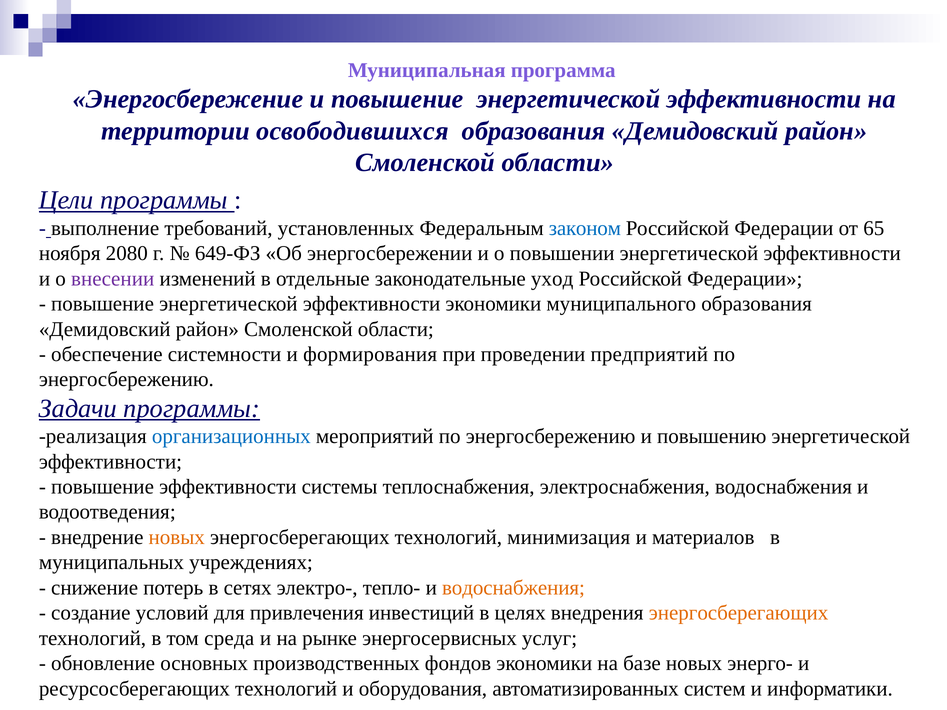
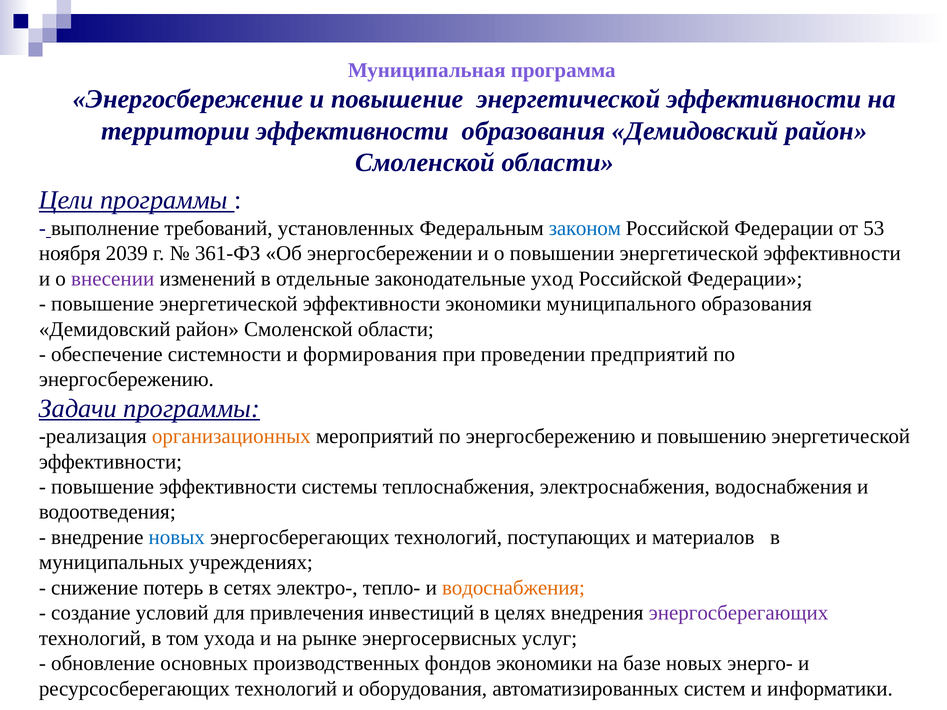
территории освободившихся: освободившихся -> эффективности
65: 65 -> 53
2080: 2080 -> 2039
649-ФЗ: 649-ФЗ -> 361-ФЗ
организационных colour: blue -> orange
новых at (177, 537) colour: orange -> blue
минимизация: минимизация -> поступающих
энергосберегающих at (739, 613) colour: orange -> purple
среда: среда -> ухода
